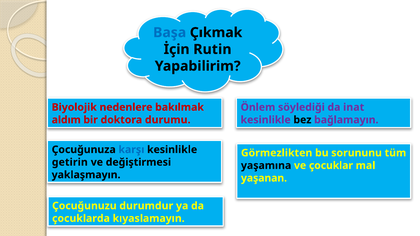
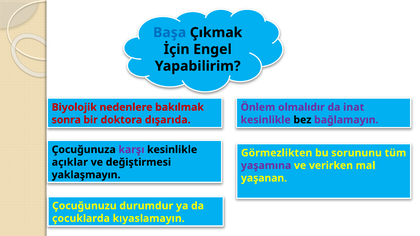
Rutin: Rutin -> Engel
söylediği: söylediği -> olmalıdır
aldım: aldım -> sonra
durumu: durumu -> dışarıda
karşı colour: blue -> purple
getirin: getirin -> açıklar
yaşamına colour: black -> purple
çocuklar: çocuklar -> verirken
